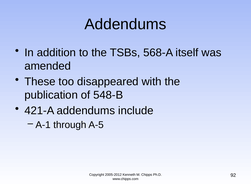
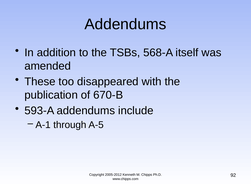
548-B: 548-B -> 670-B
421-A: 421-A -> 593-A
